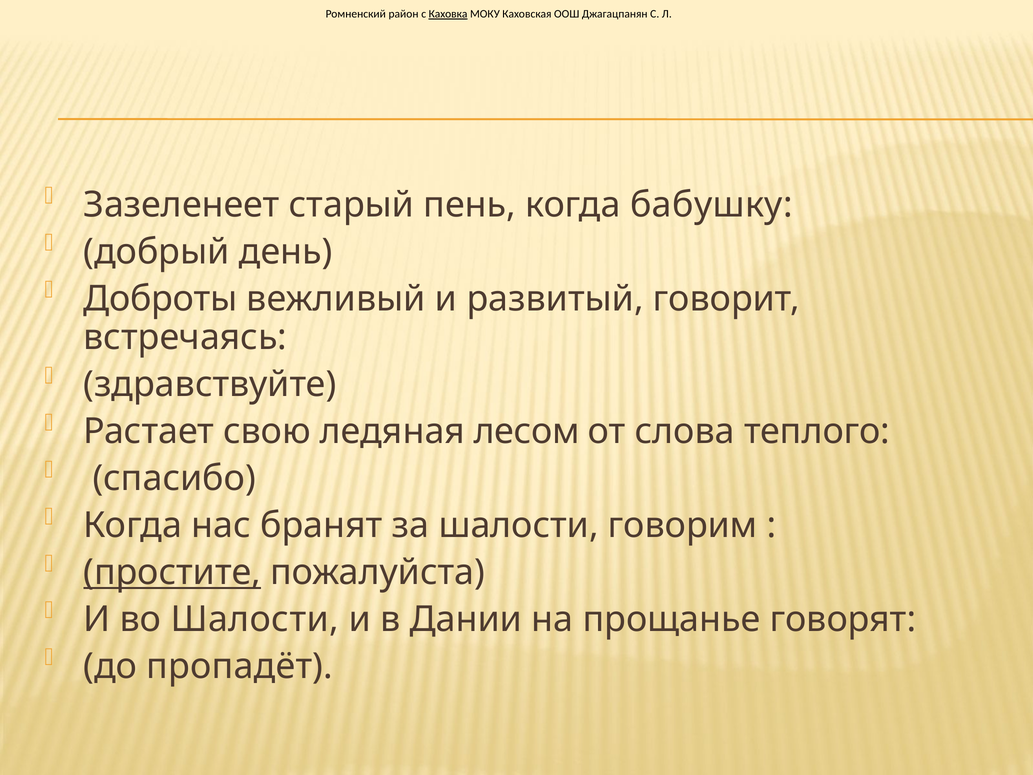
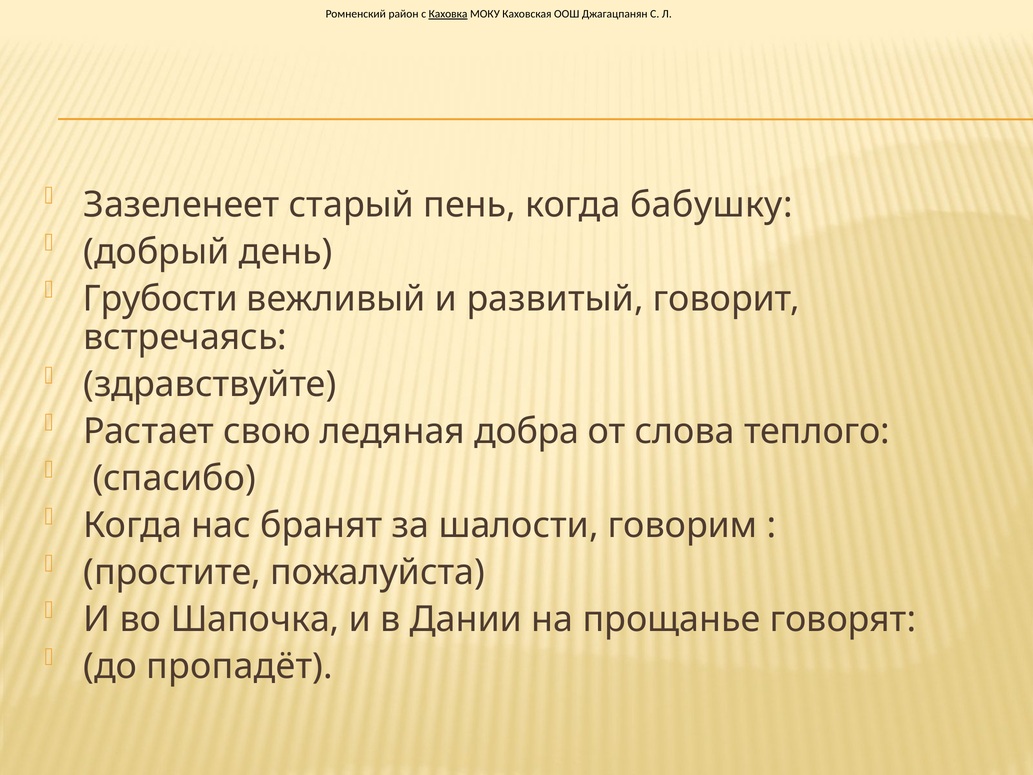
Доброты: Доброты -> Грубости
лесом: лесом -> добра
простите underline: present -> none
во Шалости: Шалости -> Шапочка
